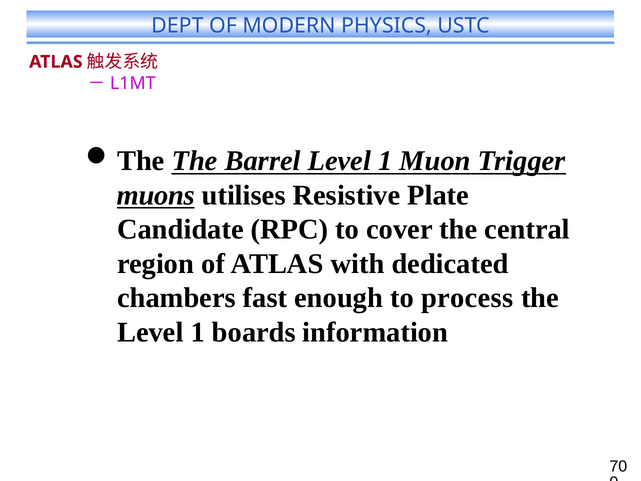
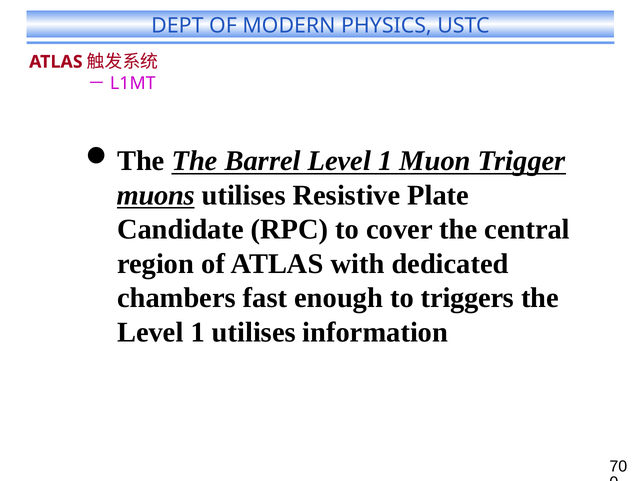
process: process -> triggers
1 boards: boards -> utilises
